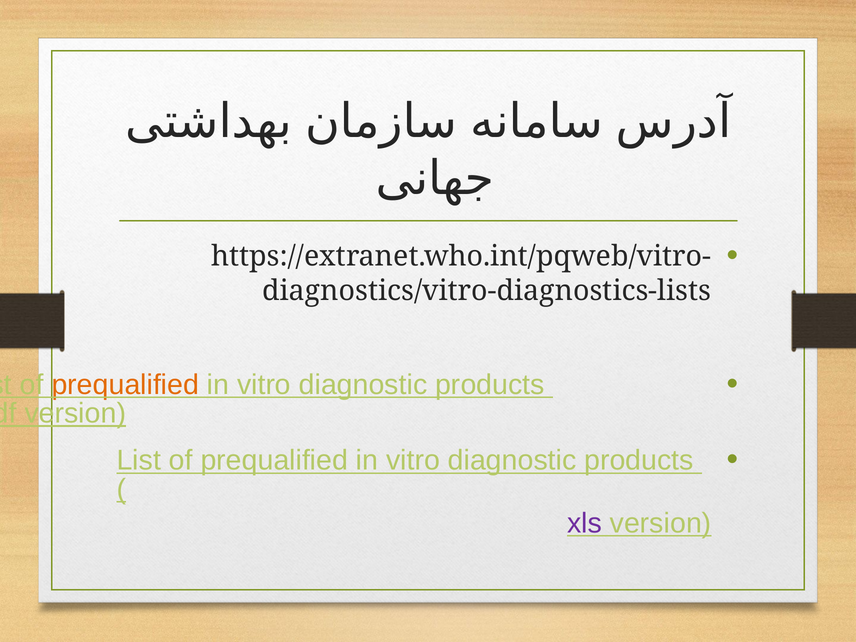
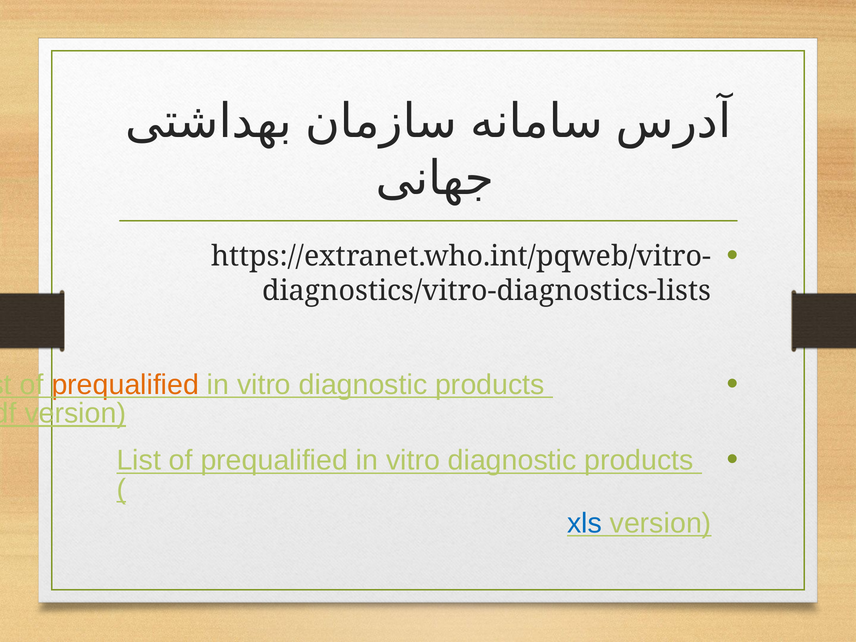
xls colour: purple -> blue
